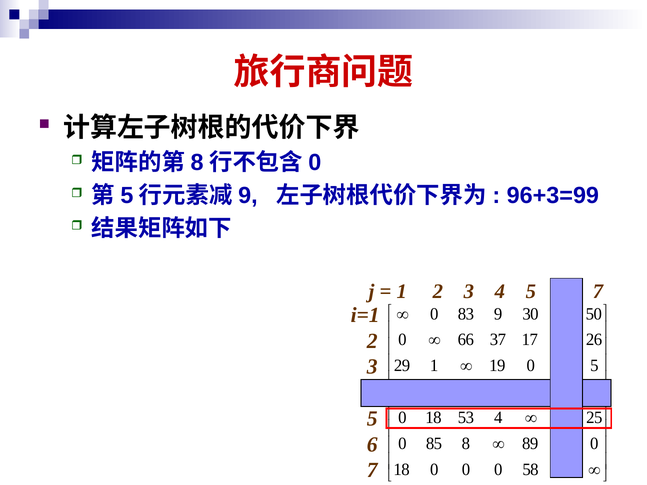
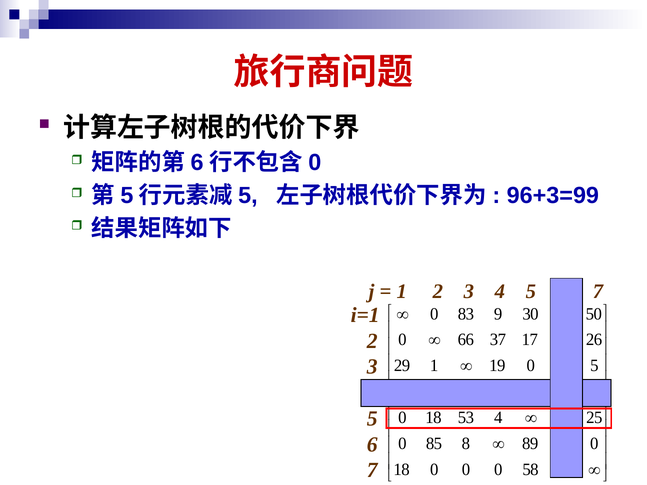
8 at (197, 163): 8 -> 6
9 at (248, 196): 9 -> 5
